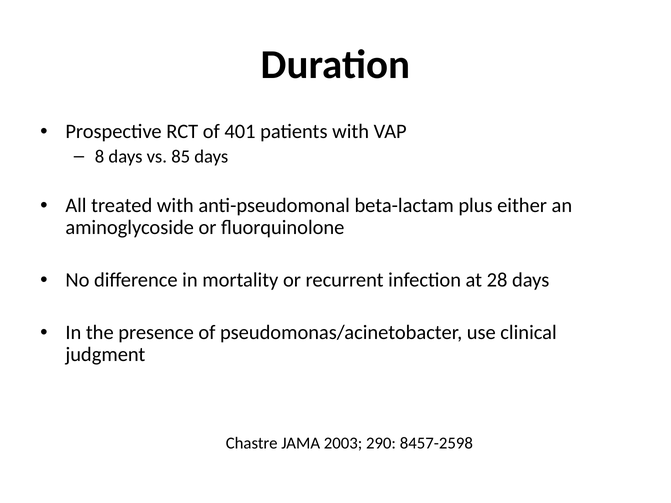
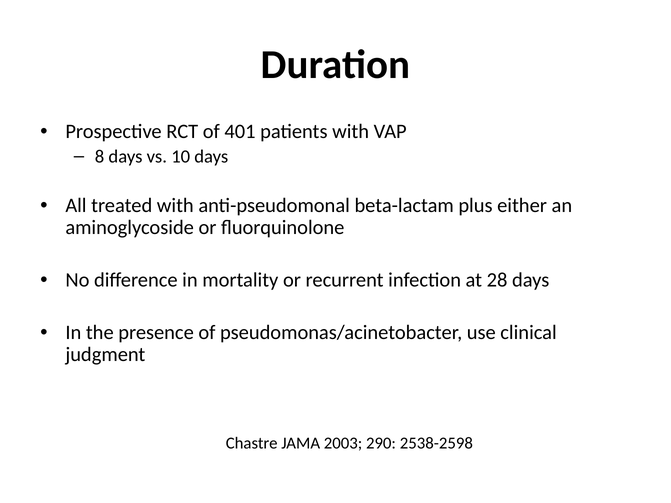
85: 85 -> 10
8457-2598: 8457-2598 -> 2538-2598
